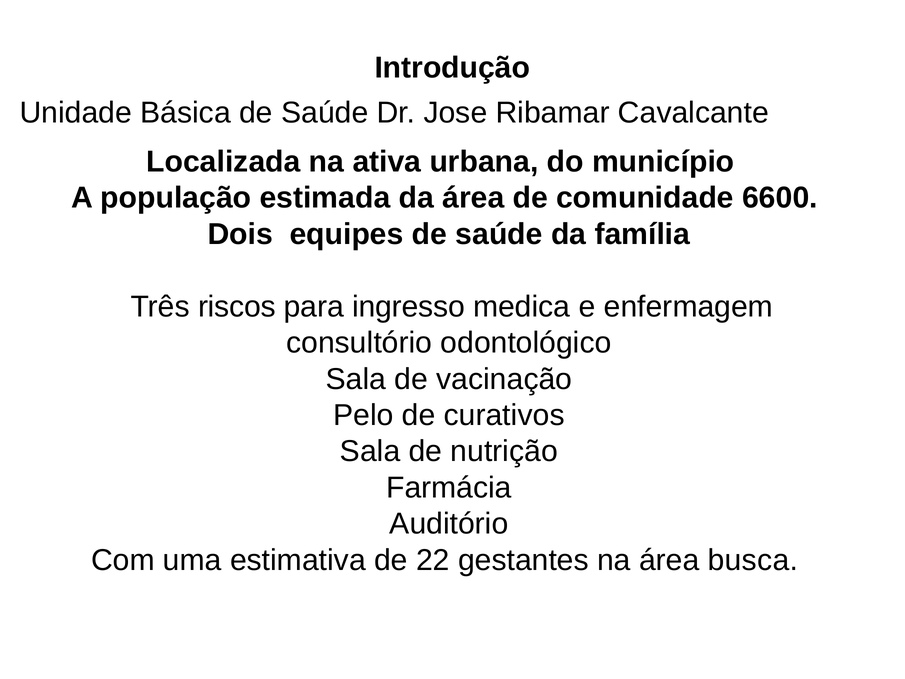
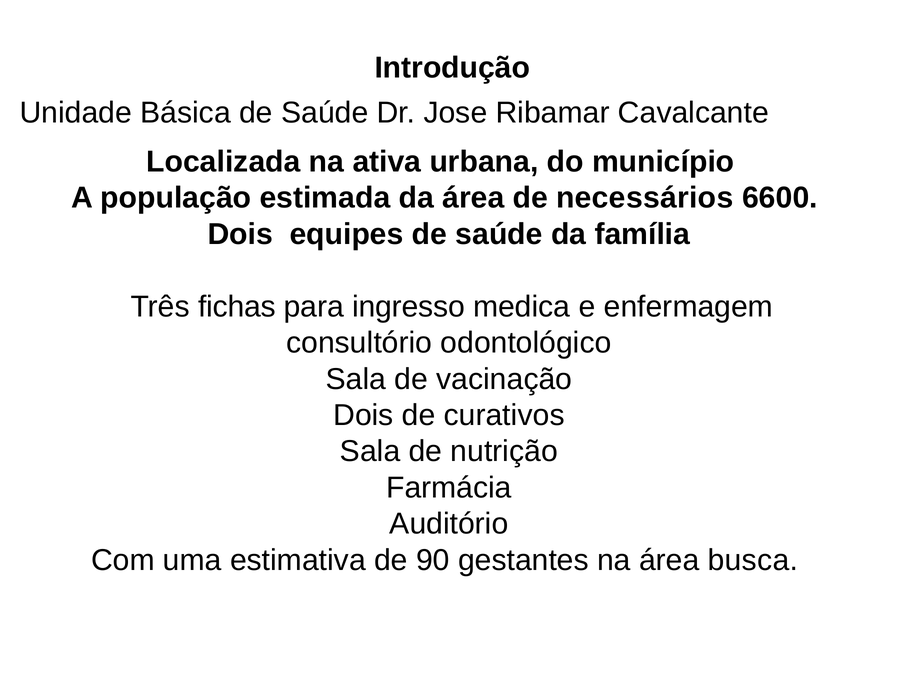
comunidade: comunidade -> necessários
riscos: riscos -> fichas
Pelo at (363, 415): Pelo -> Dois
22: 22 -> 90
